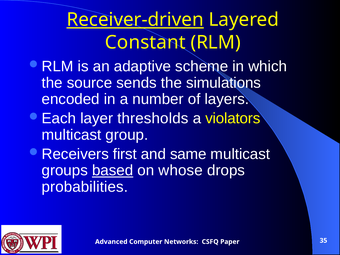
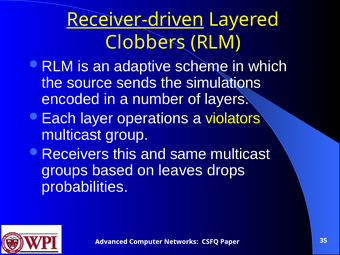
Constant: Constant -> Clobbers
thresholds: thresholds -> operations
first: first -> this
based underline: present -> none
whose: whose -> leaves
